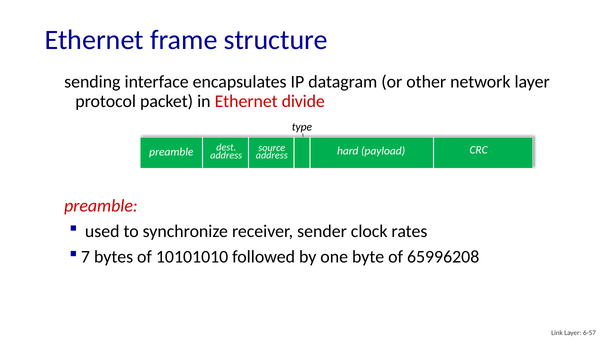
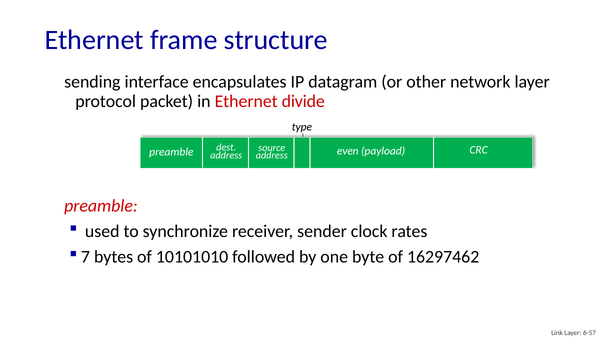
hard: hard -> even
65996208: 65996208 -> 16297462
